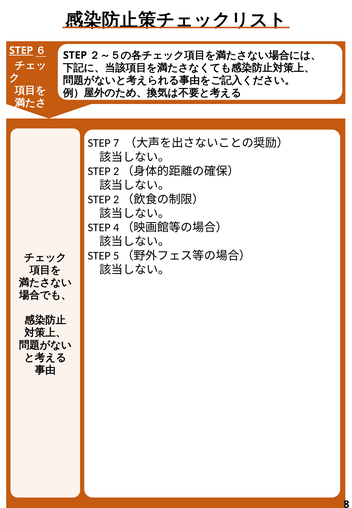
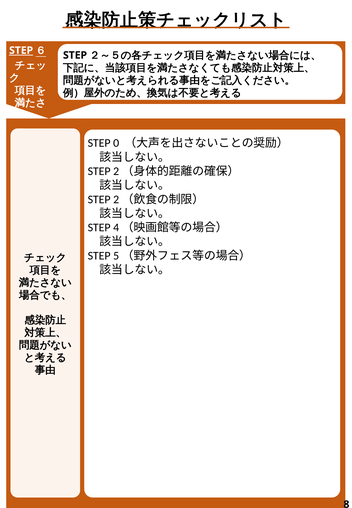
7: 7 -> 0
